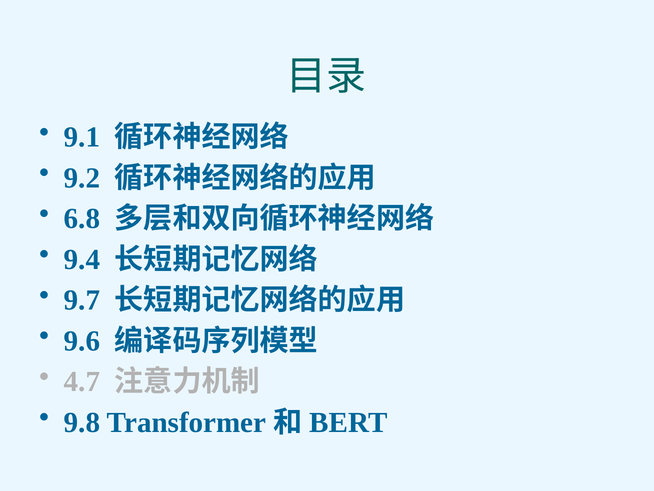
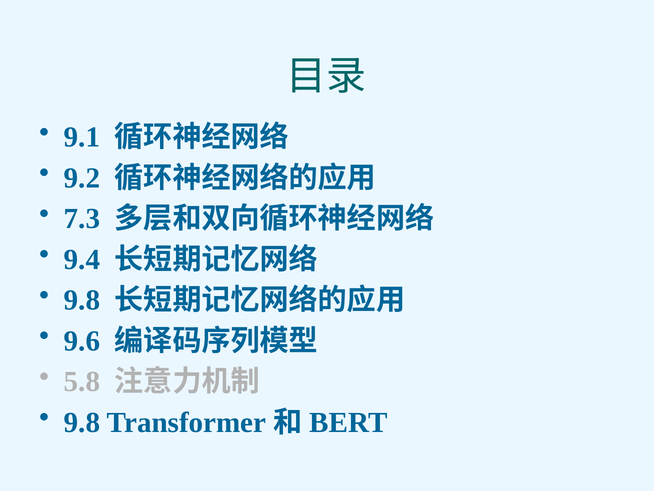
6.8: 6.8 -> 7.3
9.7 at (82, 300): 9.7 -> 9.8
4.7: 4.7 -> 5.8
